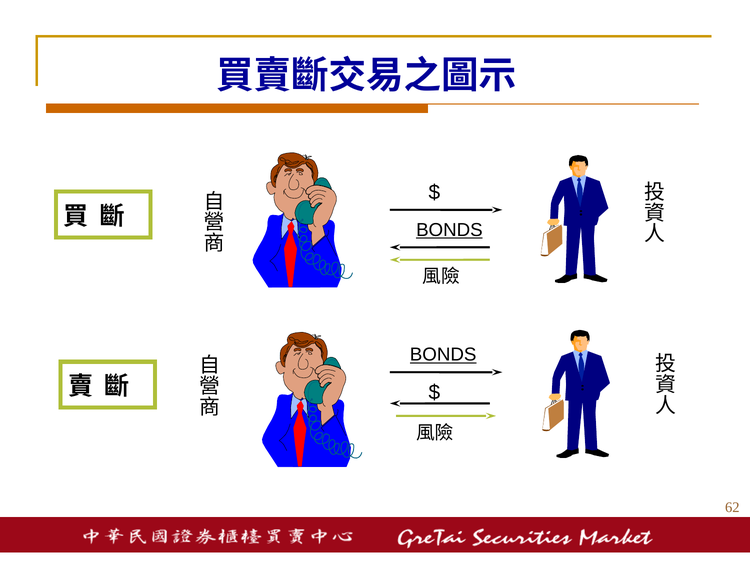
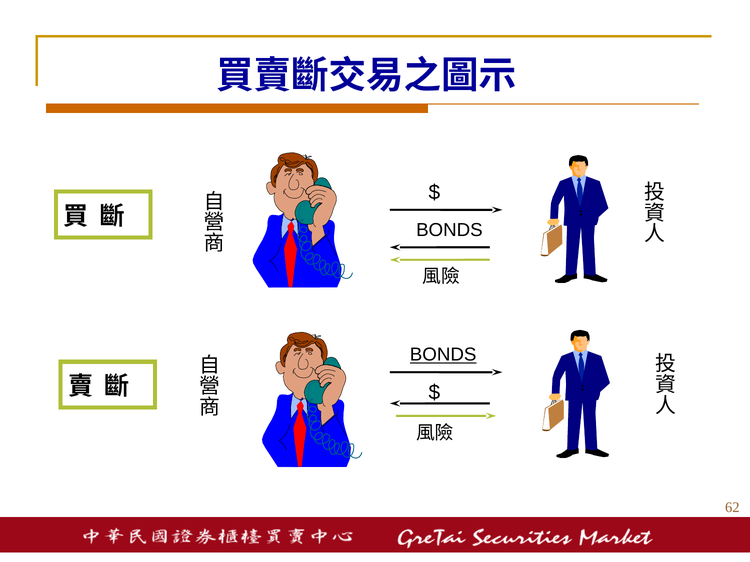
BONDS at (449, 230) underline: present -> none
